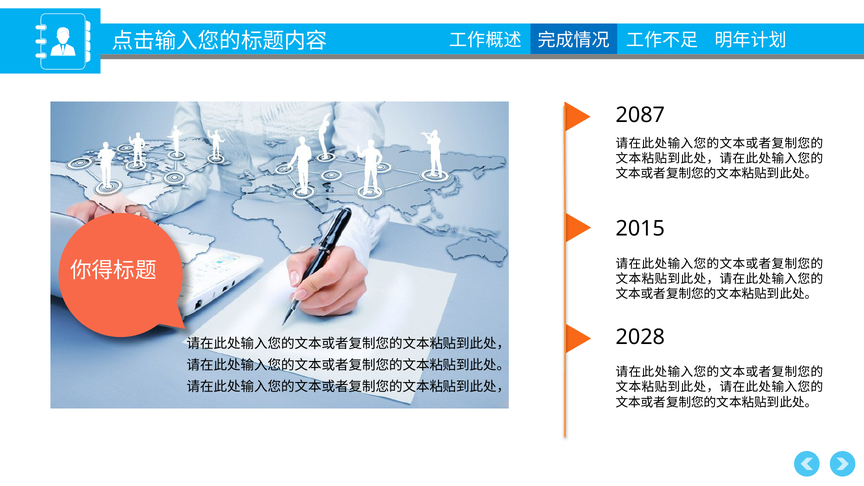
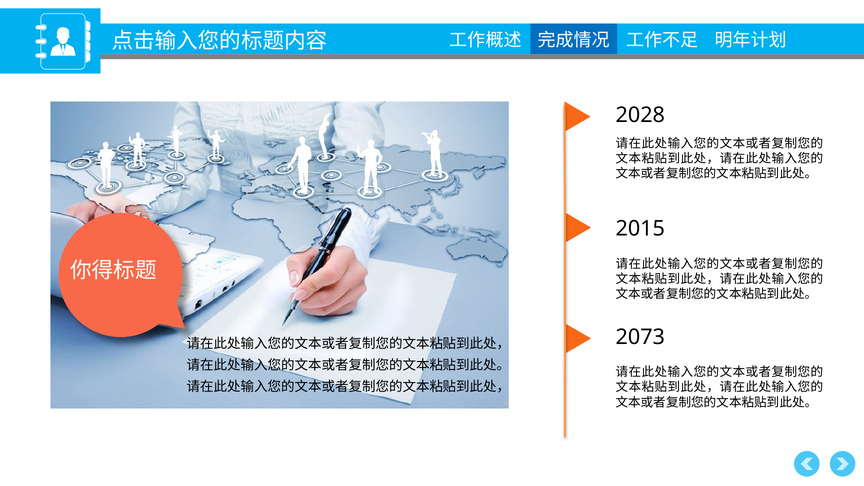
2087: 2087 -> 2028
2028: 2028 -> 2073
